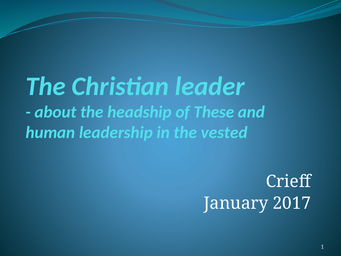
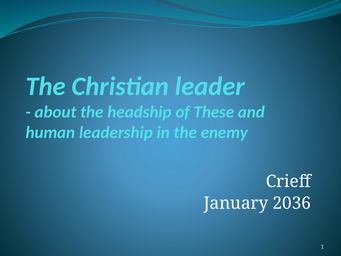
vested: vested -> enemy
2017: 2017 -> 2036
